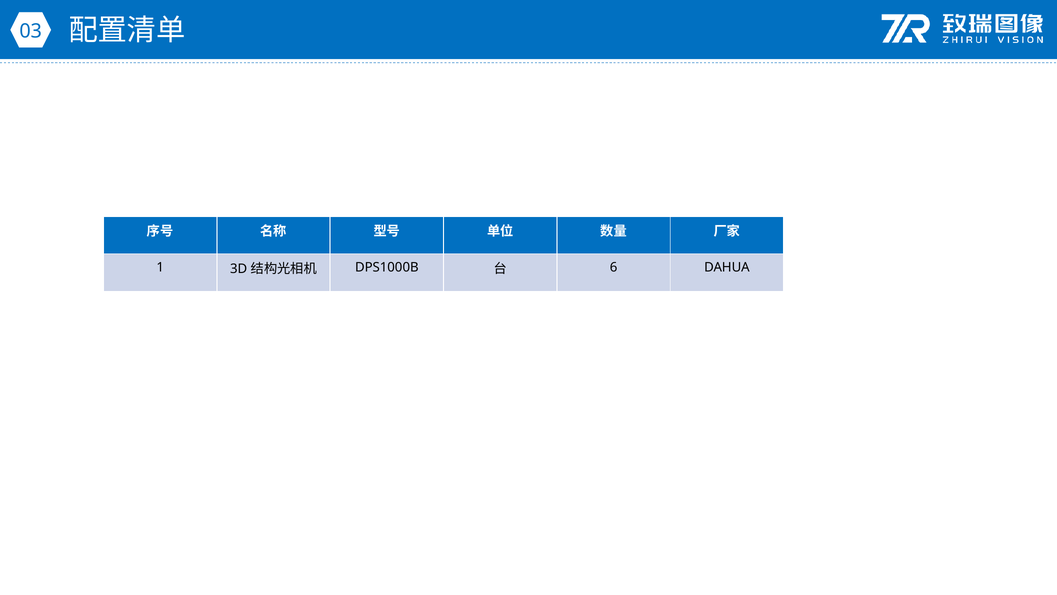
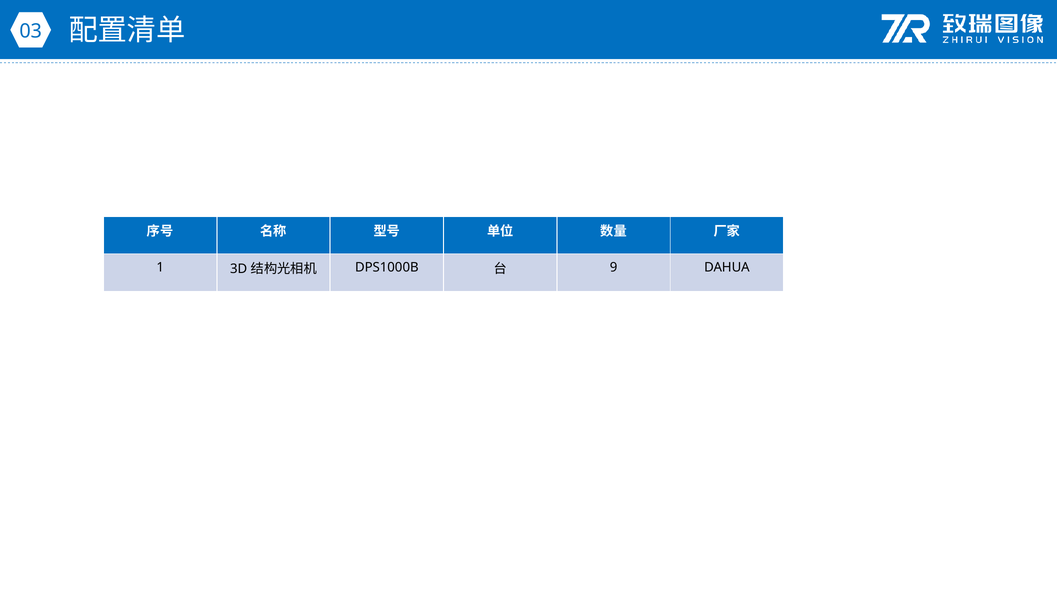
6: 6 -> 9
